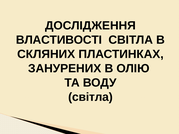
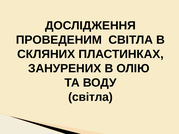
ВЛАСТИВОСТІ: ВЛАСТИВОСТІ -> ПРОВЕДЕНИМ
